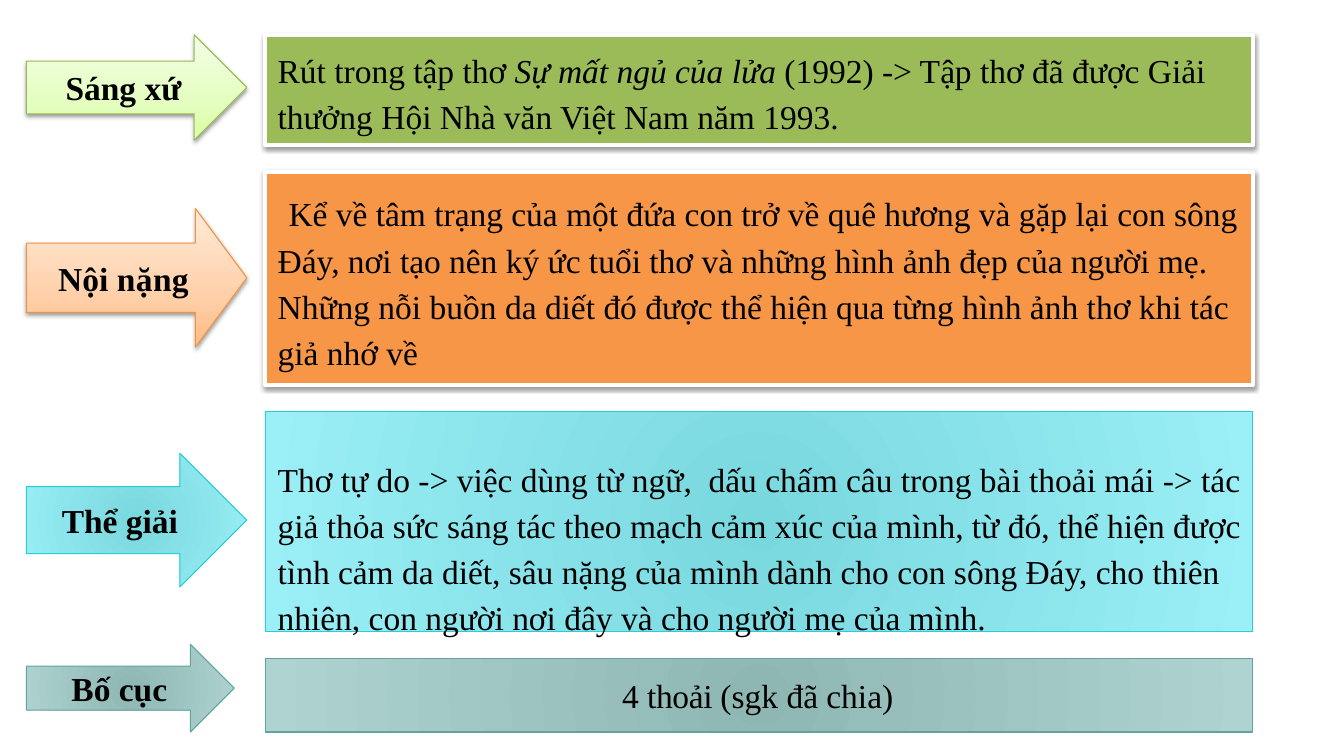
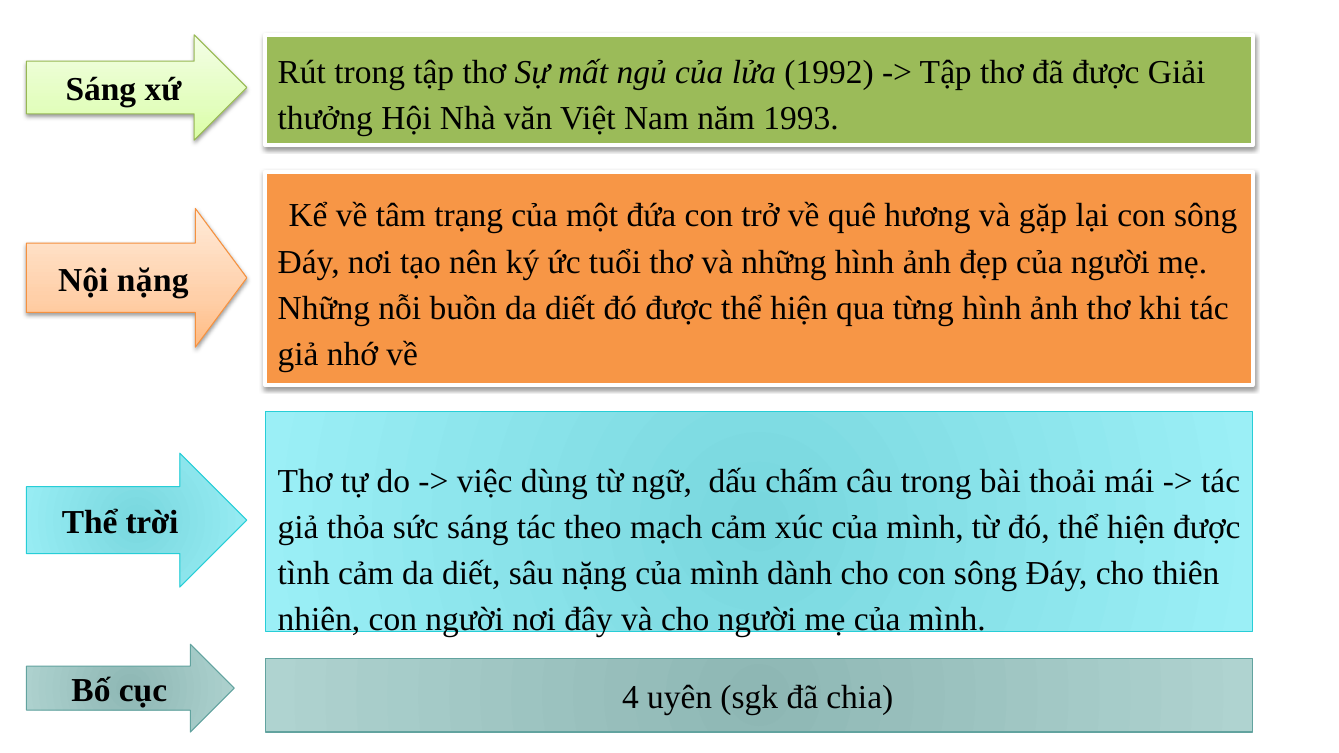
Thể giải: giải -> trời
4 thoải: thoải -> uyên
